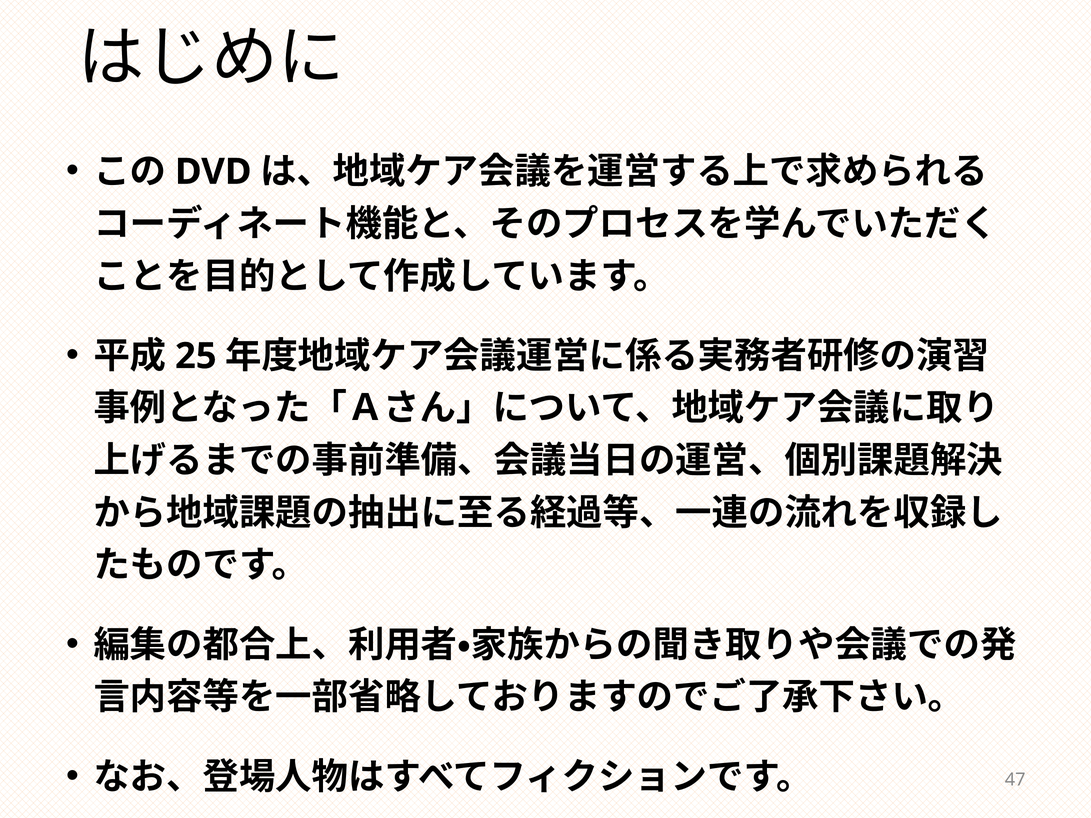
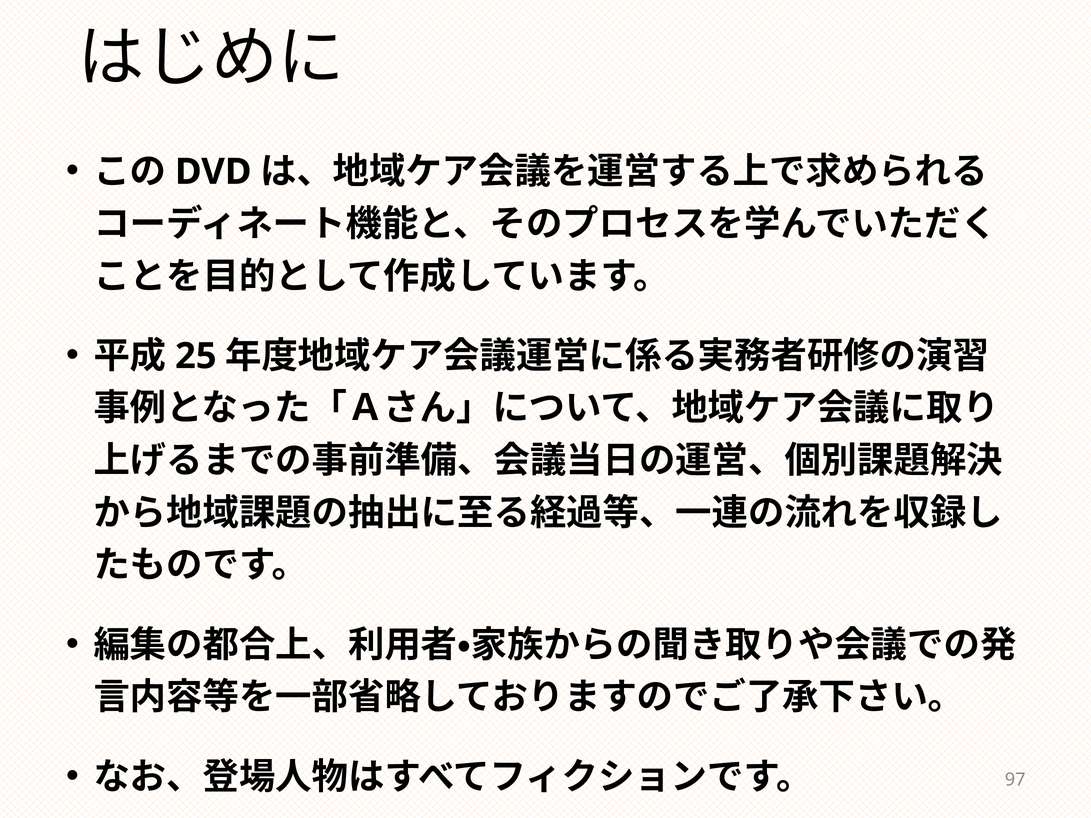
47: 47 -> 97
